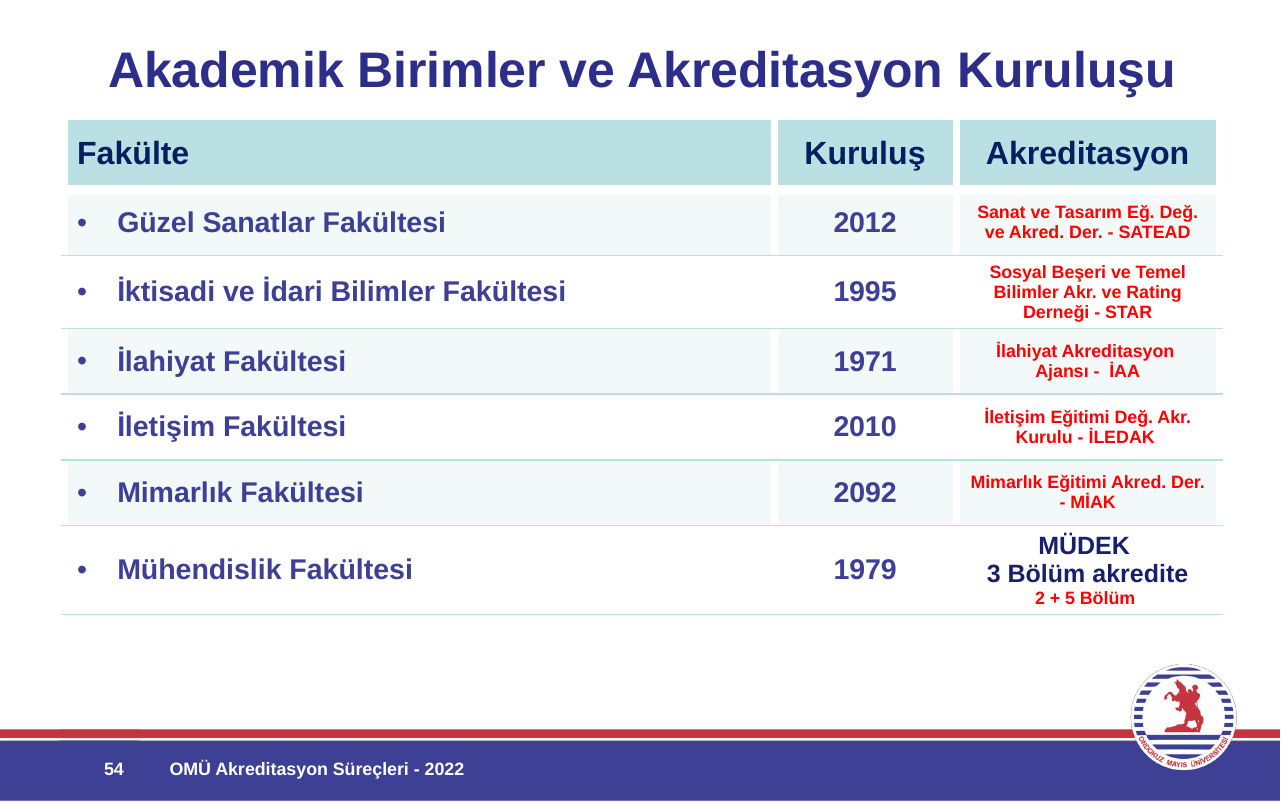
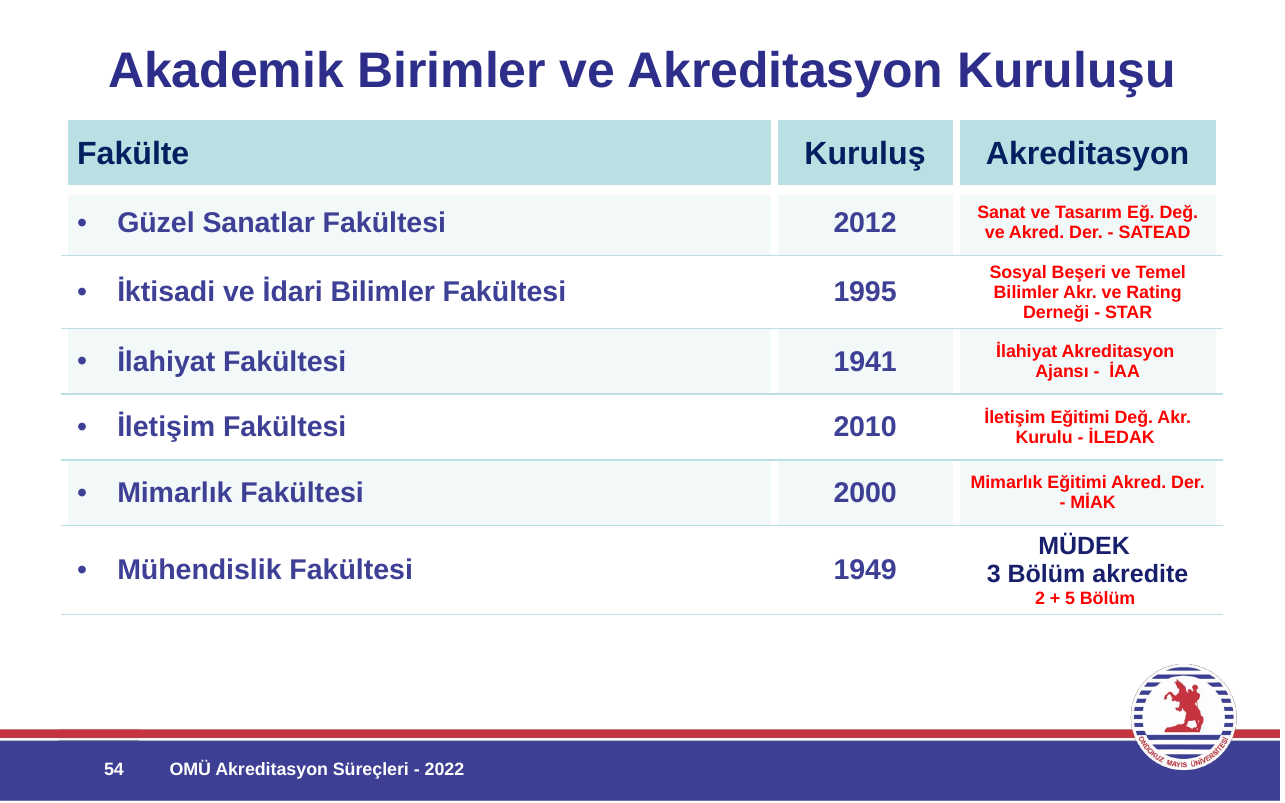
1971: 1971 -> 1941
2092: 2092 -> 2000
1979: 1979 -> 1949
